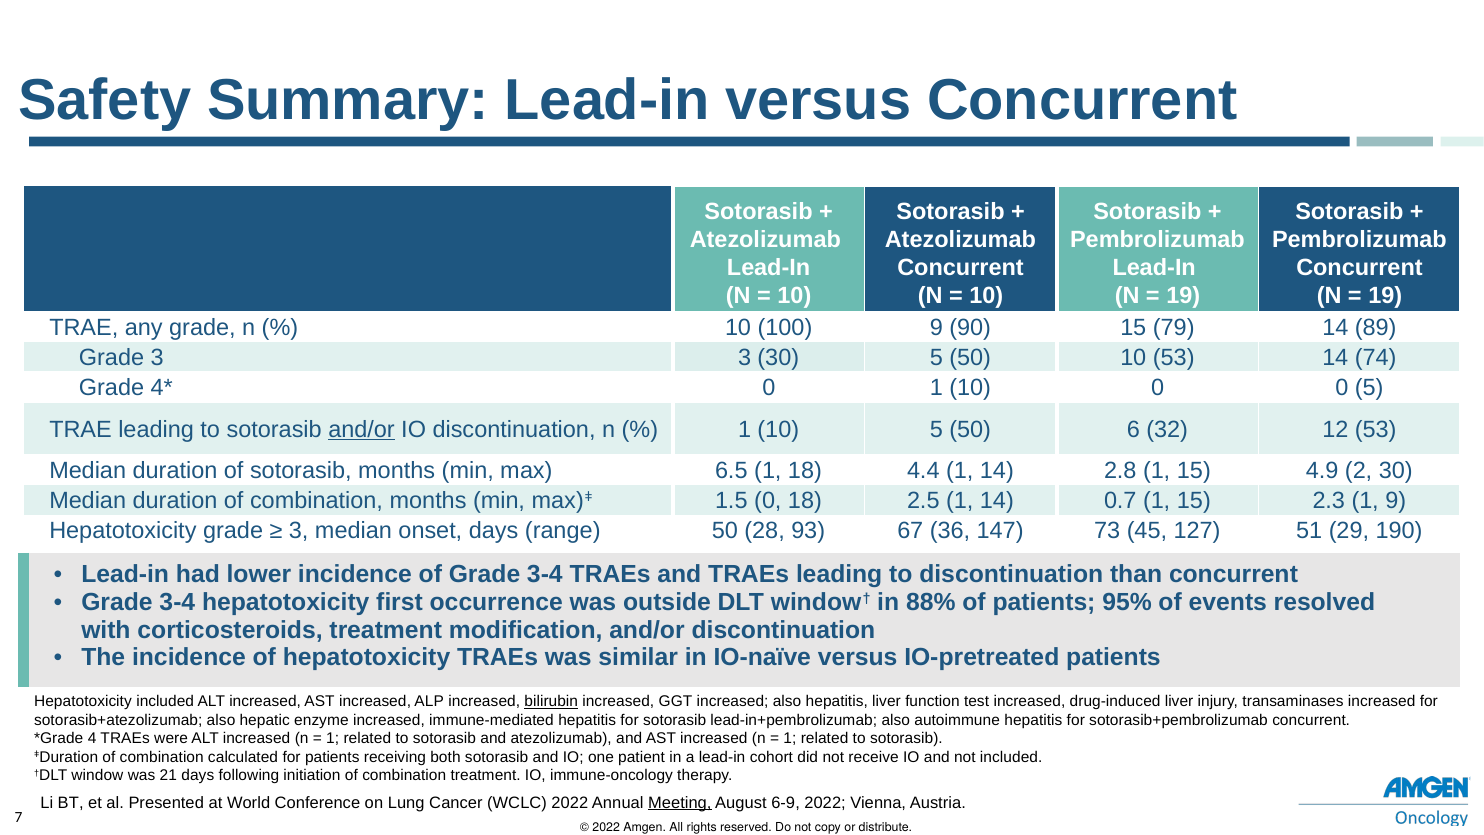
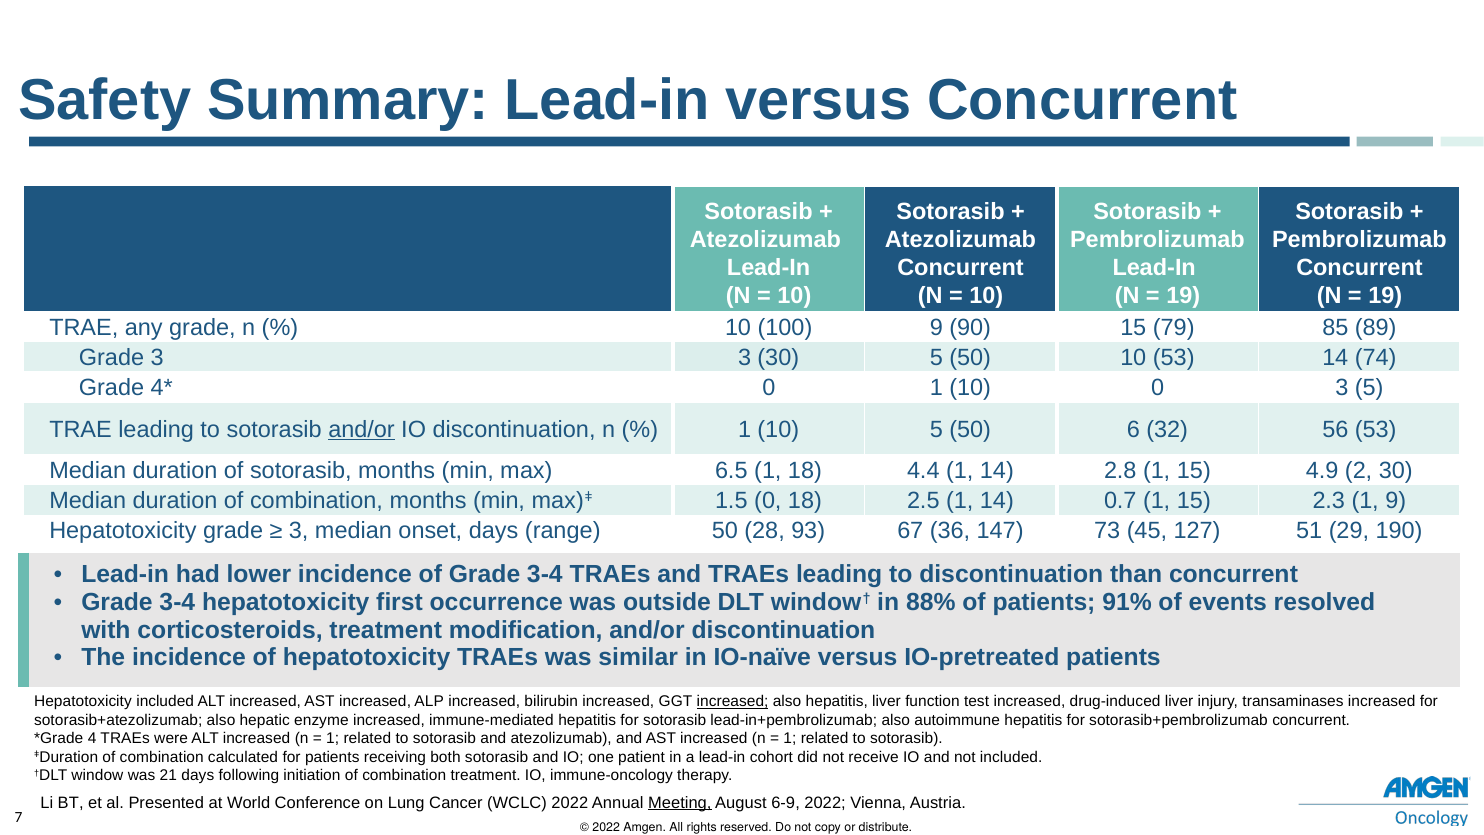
79 14: 14 -> 85
0 0: 0 -> 3
12: 12 -> 56
95%: 95% -> 91%
bilirubin underline: present -> none
increased at (733, 701) underline: none -> present
